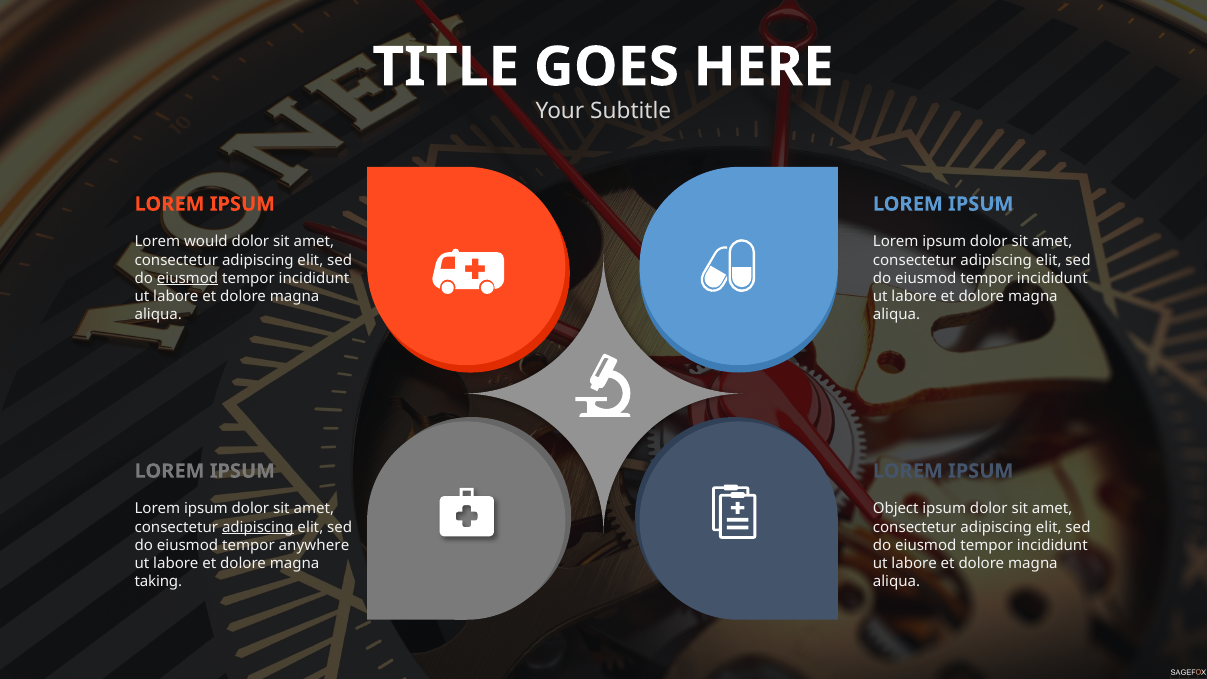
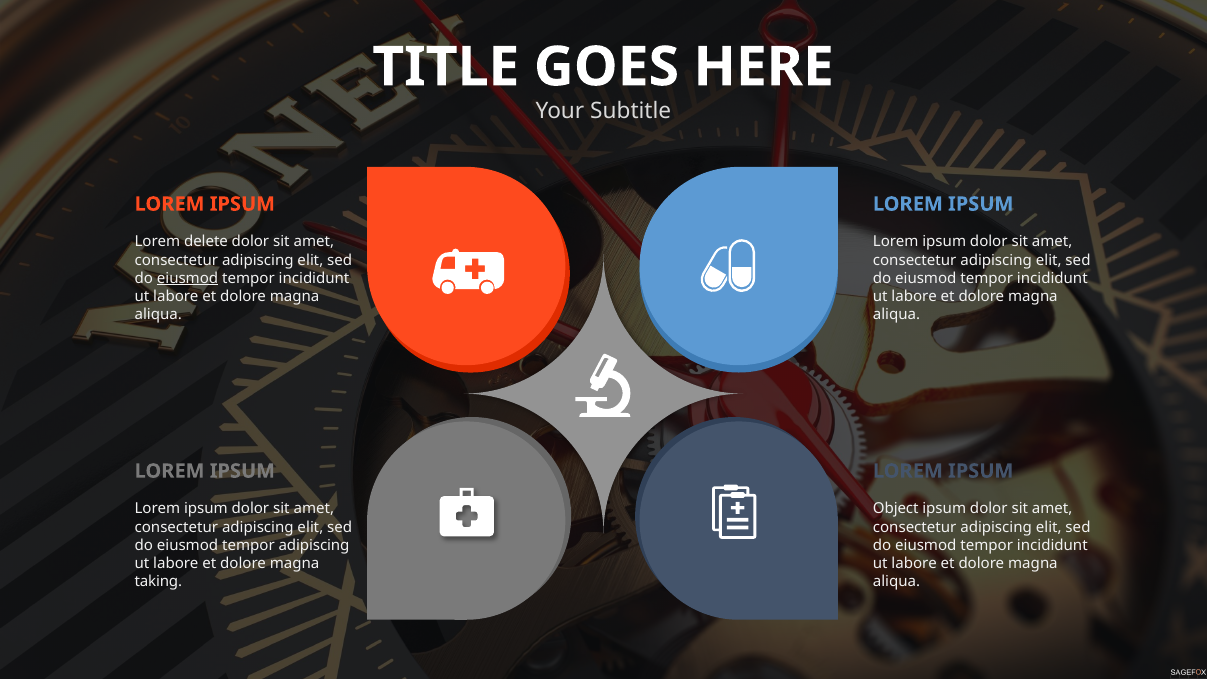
would: would -> delete
adipiscing at (258, 527) underline: present -> none
tempor anywhere: anywhere -> adipiscing
